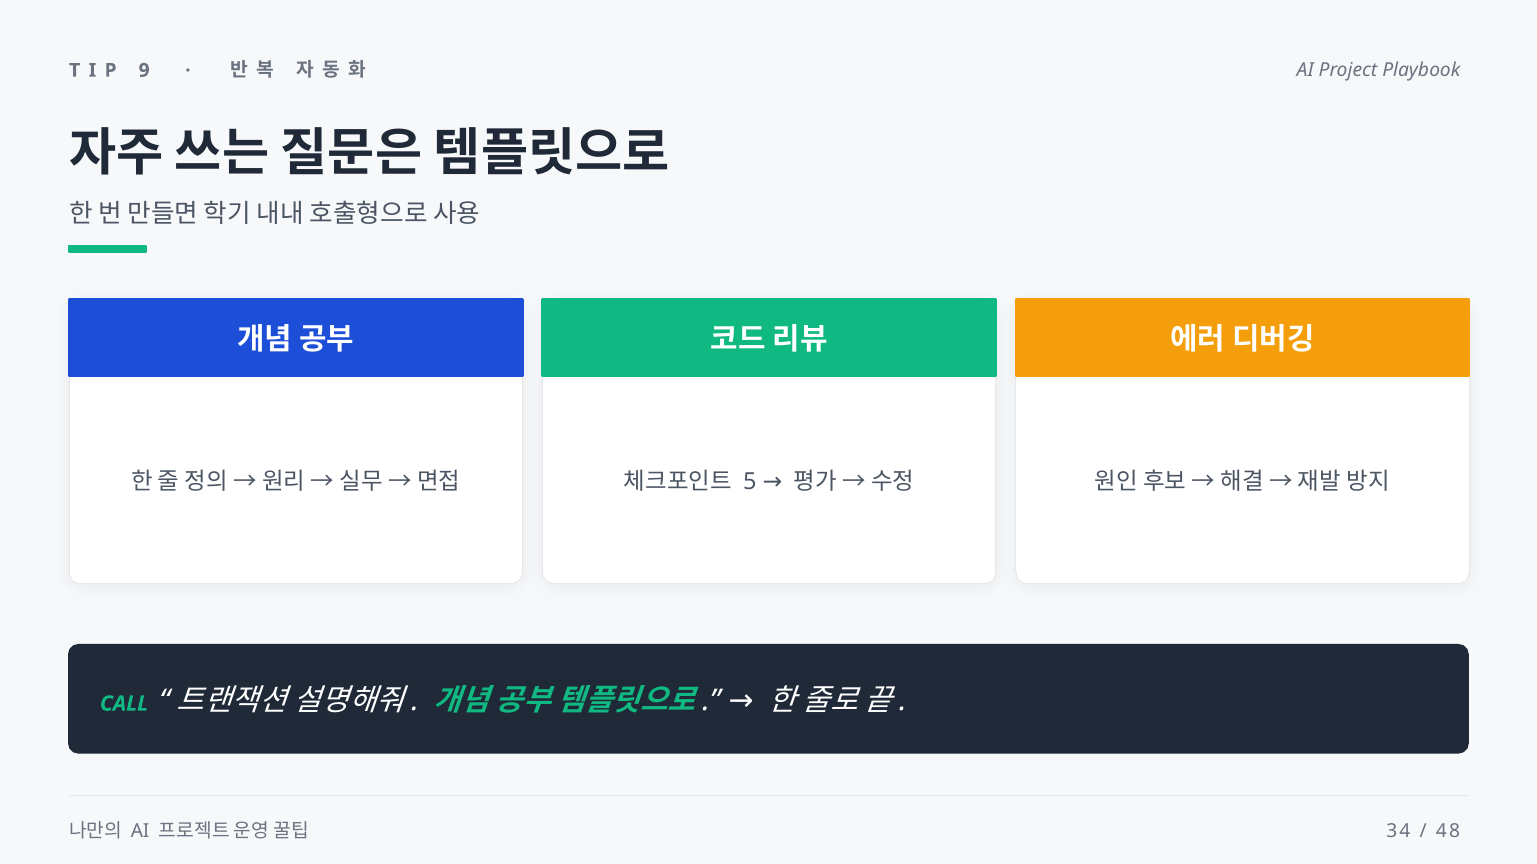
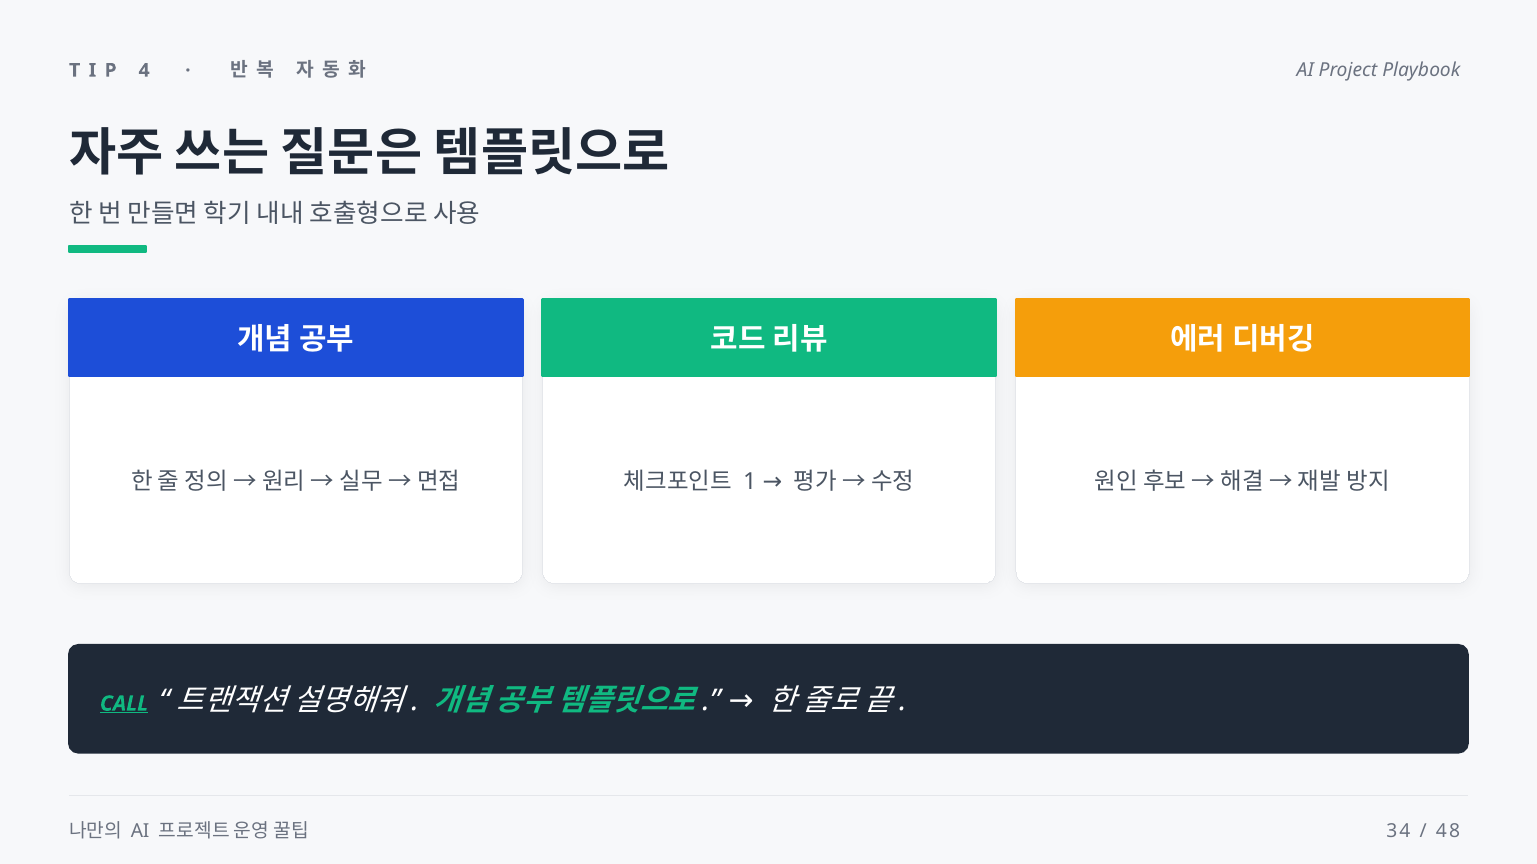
9: 9 -> 4
5: 5 -> 1
CALL underline: none -> present
